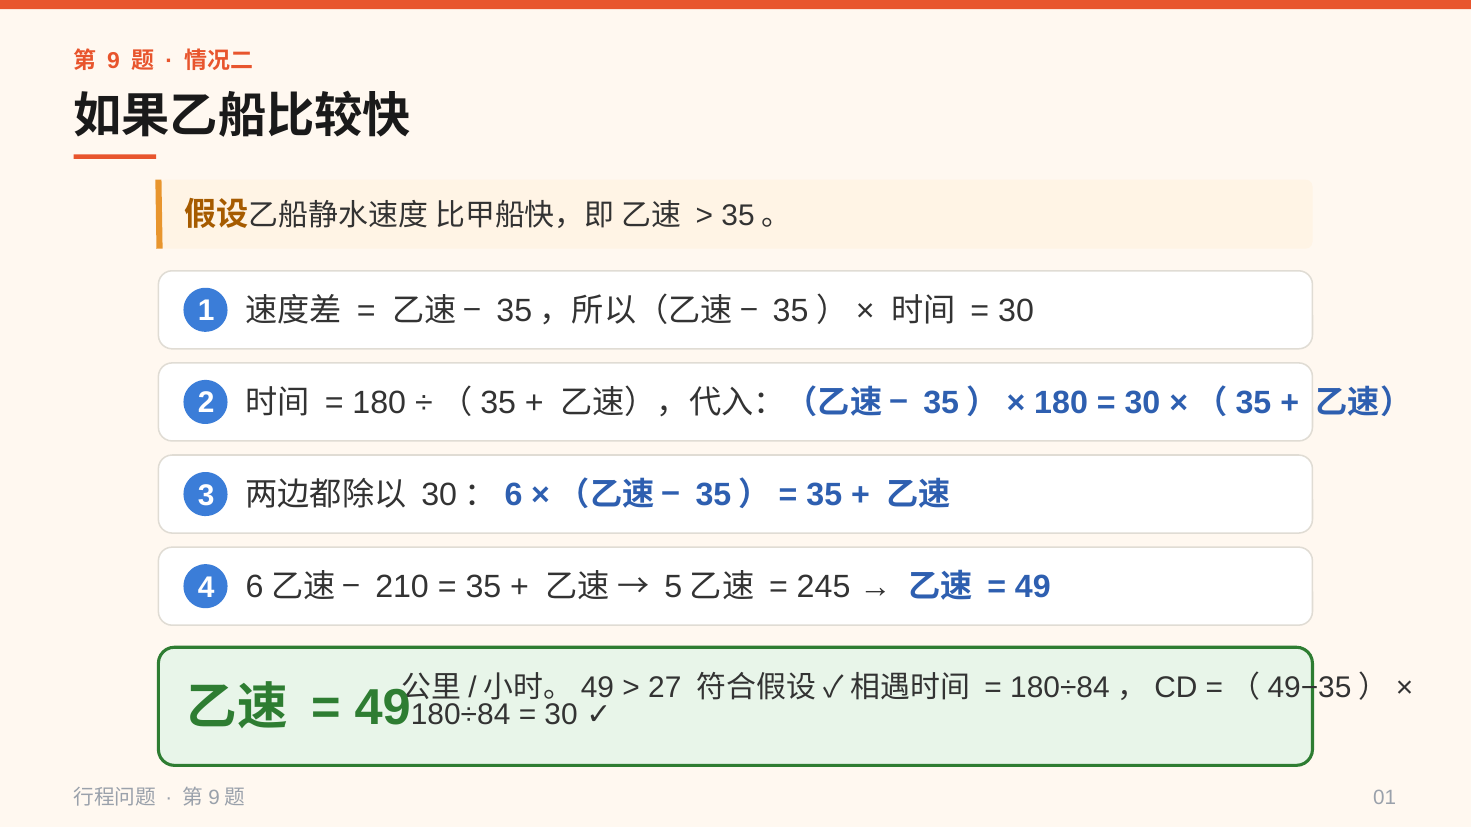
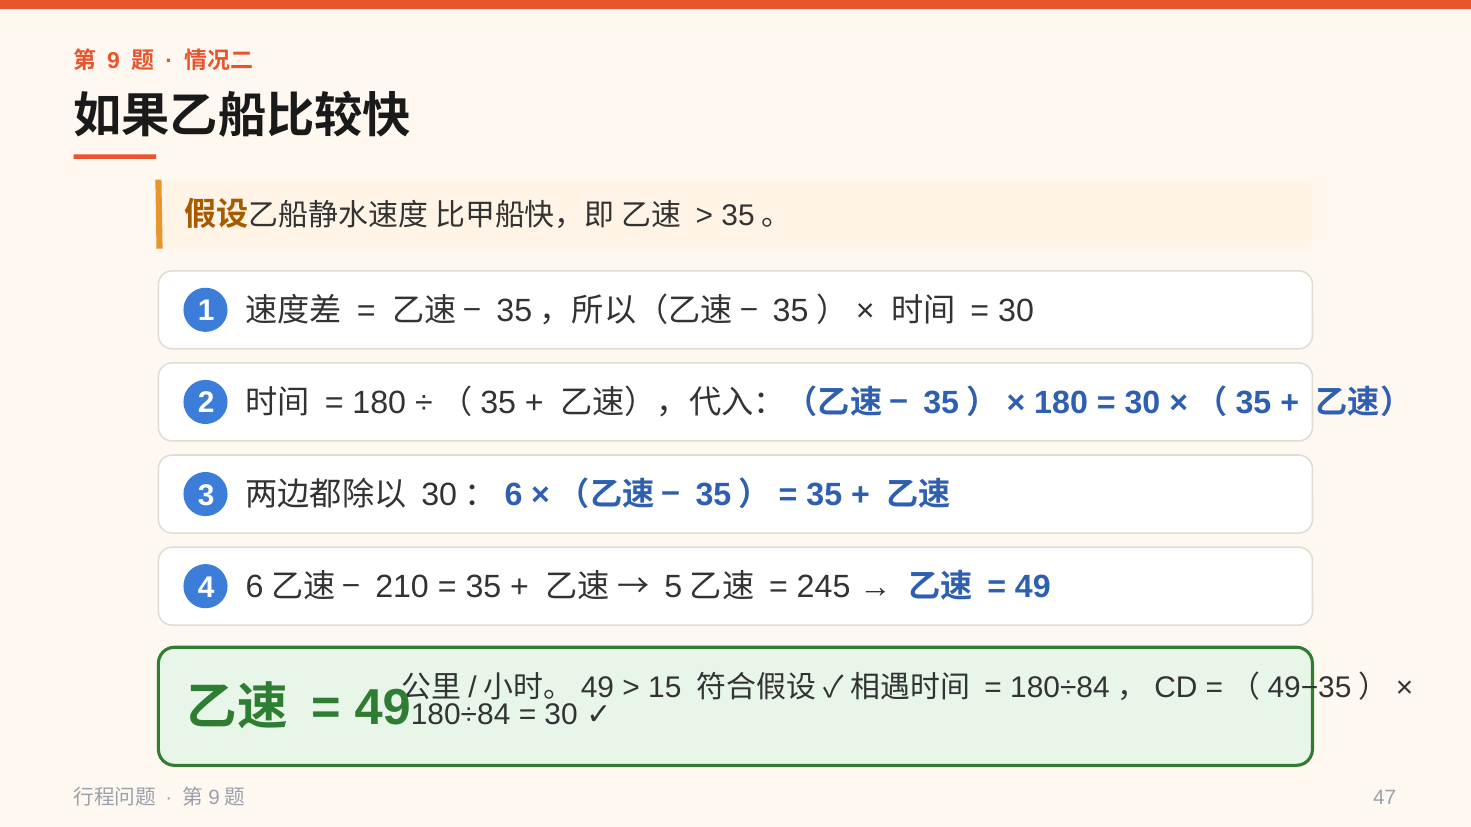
27: 27 -> 15
01: 01 -> 47
